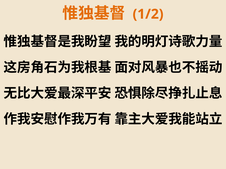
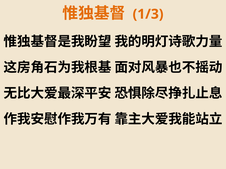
1/2: 1/2 -> 1/3
